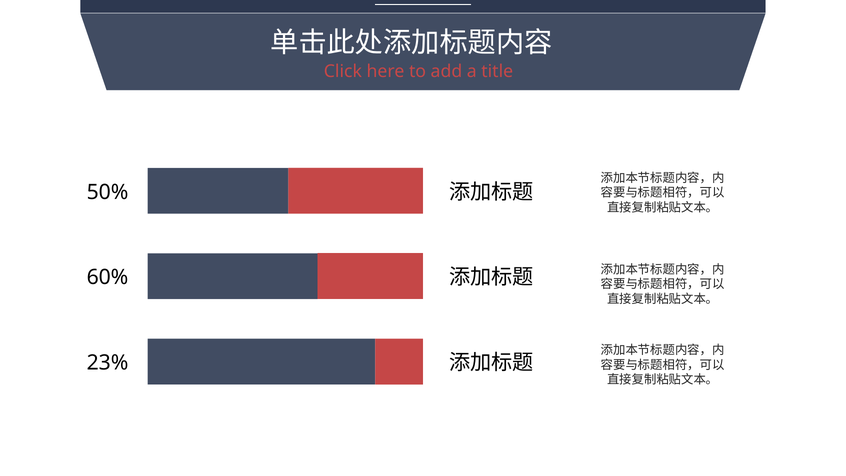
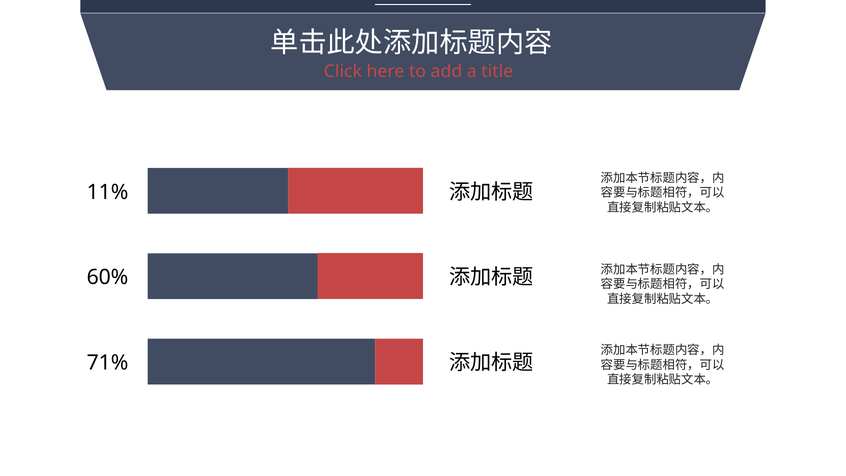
50%: 50% -> 11%
23%: 23% -> 71%
